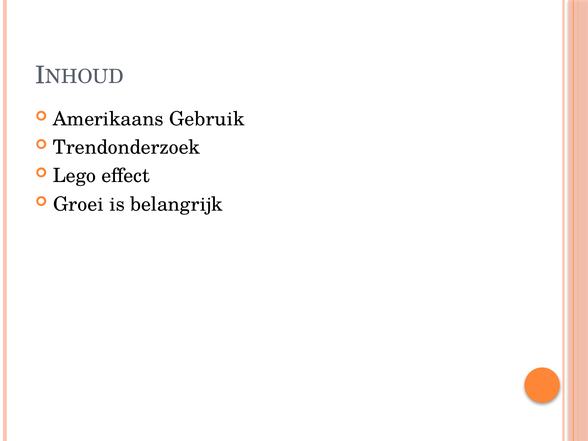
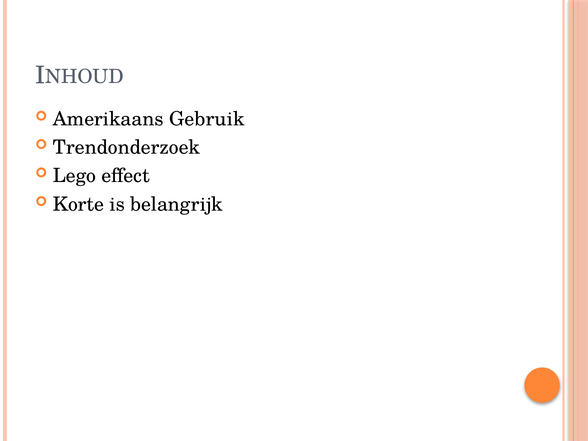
Groei: Groei -> Korte
